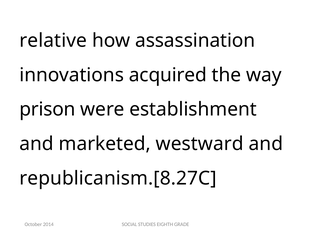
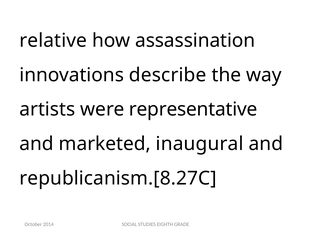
acquired: acquired -> describe
prison: prison -> artists
establishment: establishment -> representative
westward: westward -> inaugural
